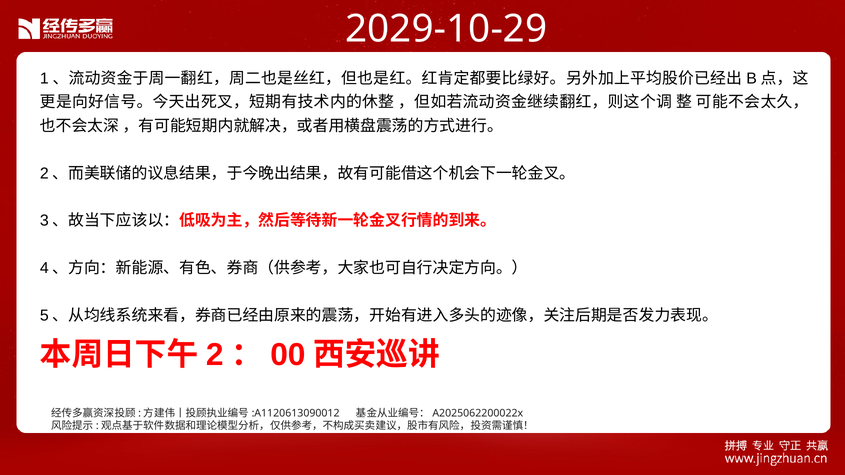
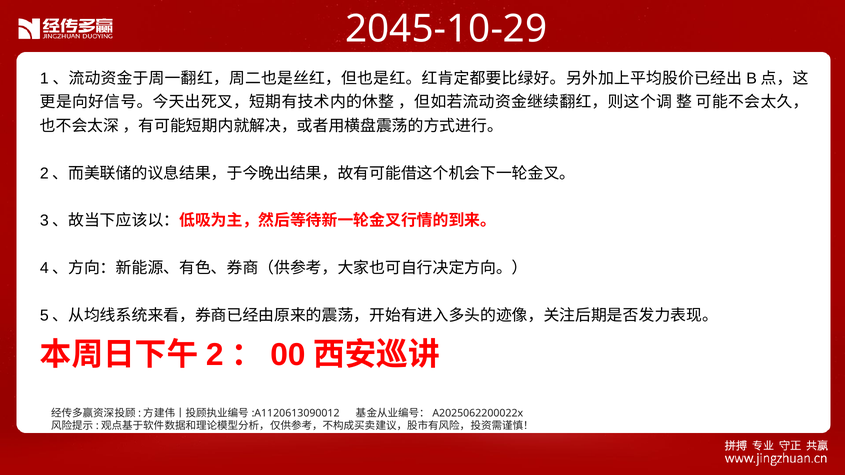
2029-10-29: 2029-10-29 -> 2045-10-29
